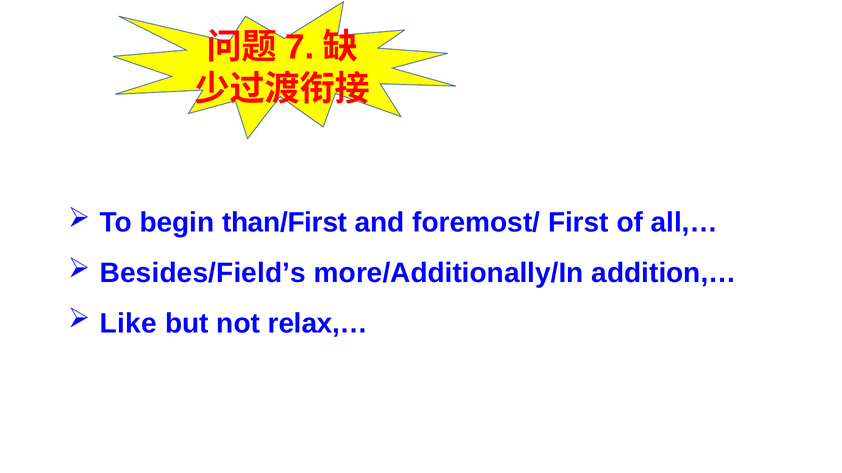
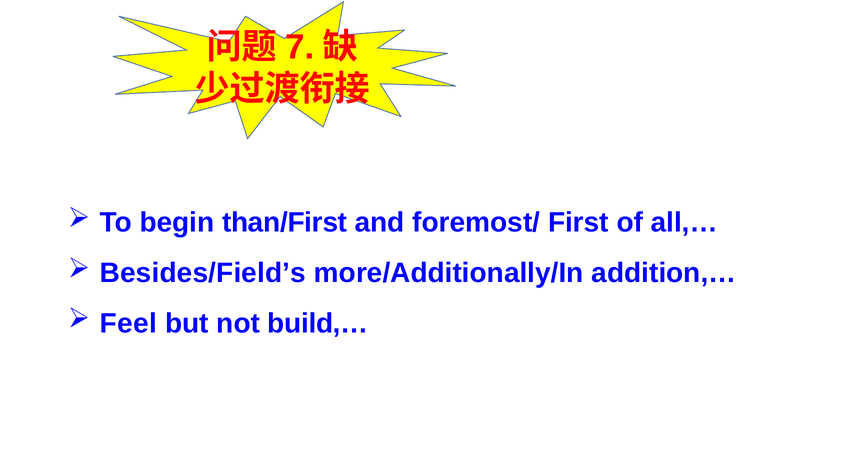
Like: Like -> Feel
relax,…: relax,… -> build,…
